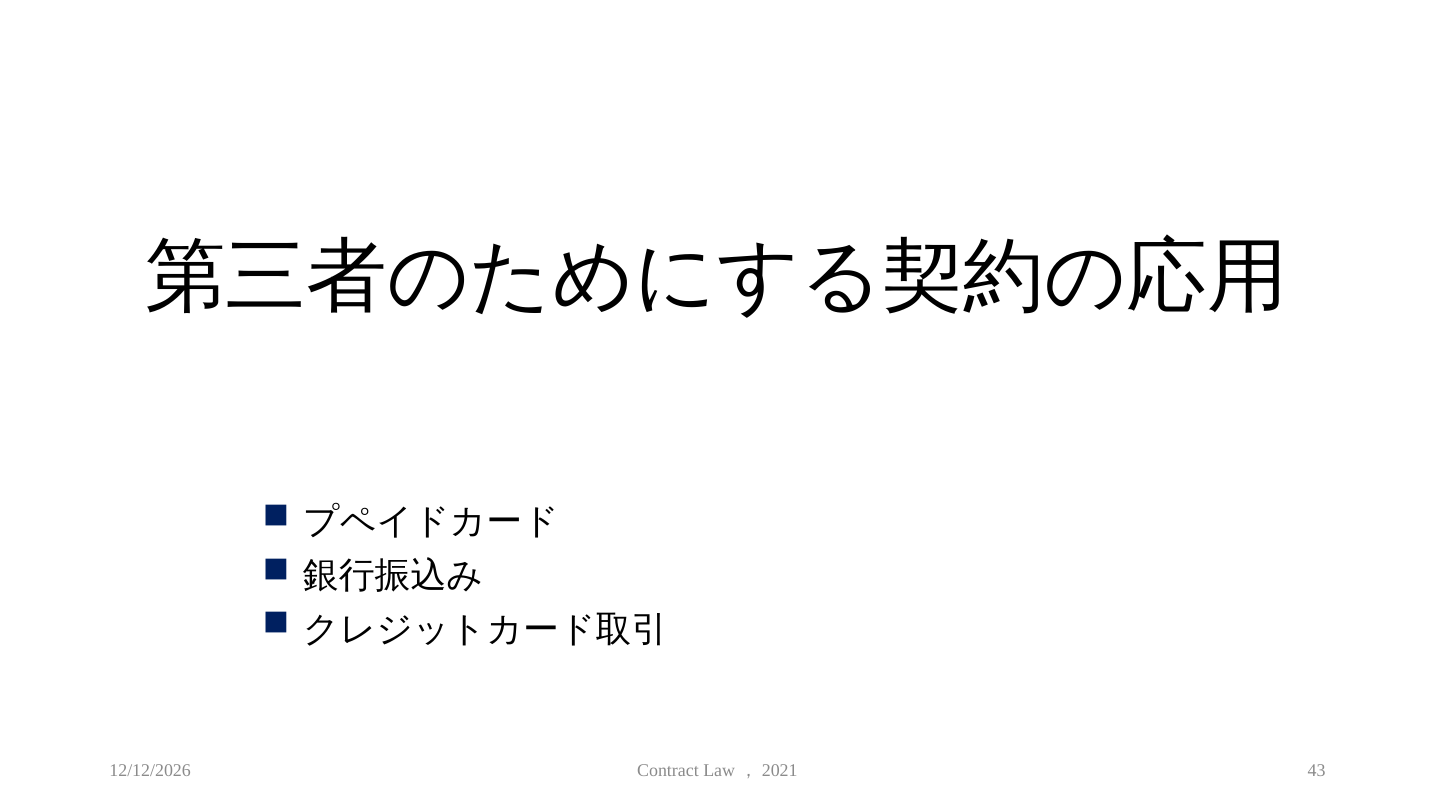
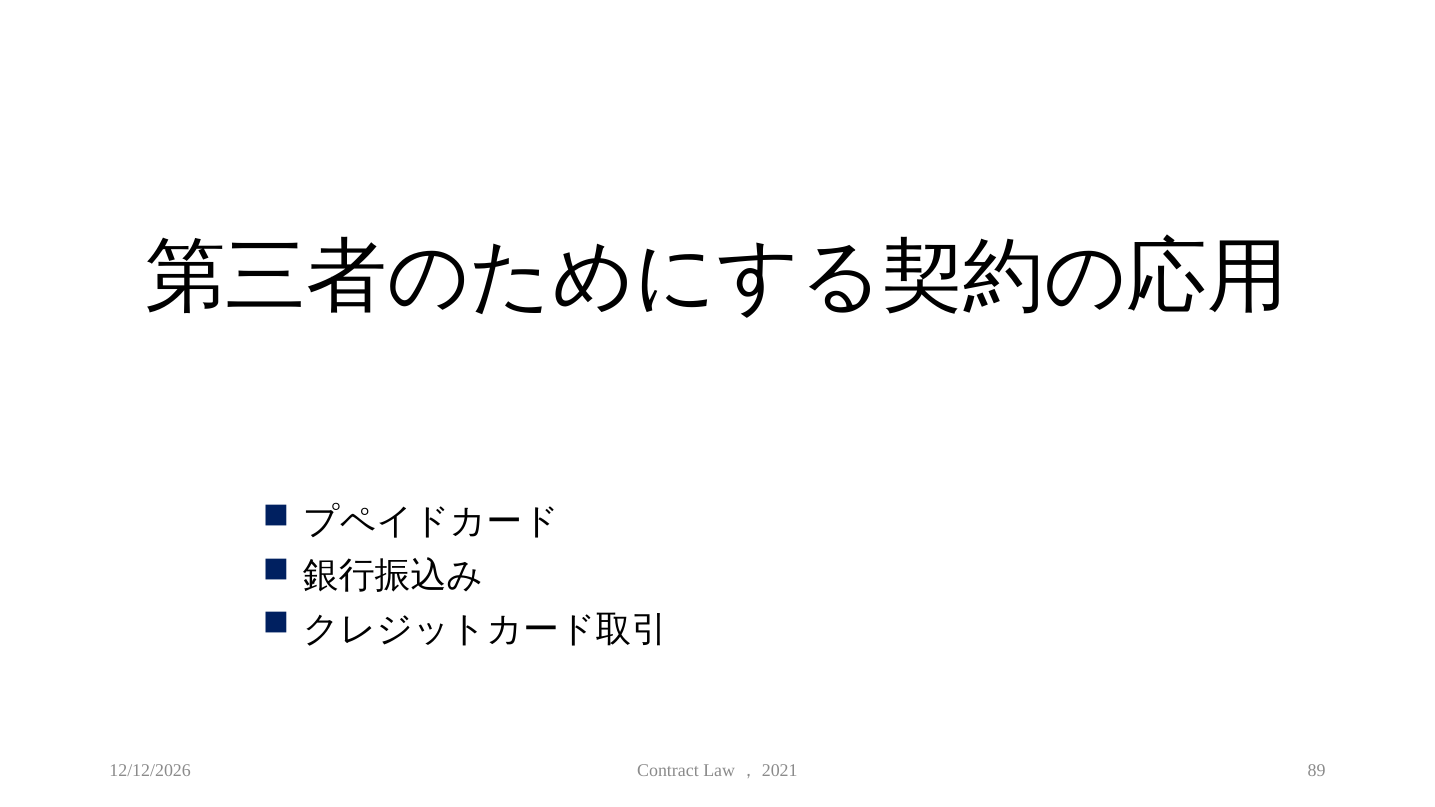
43: 43 -> 89
